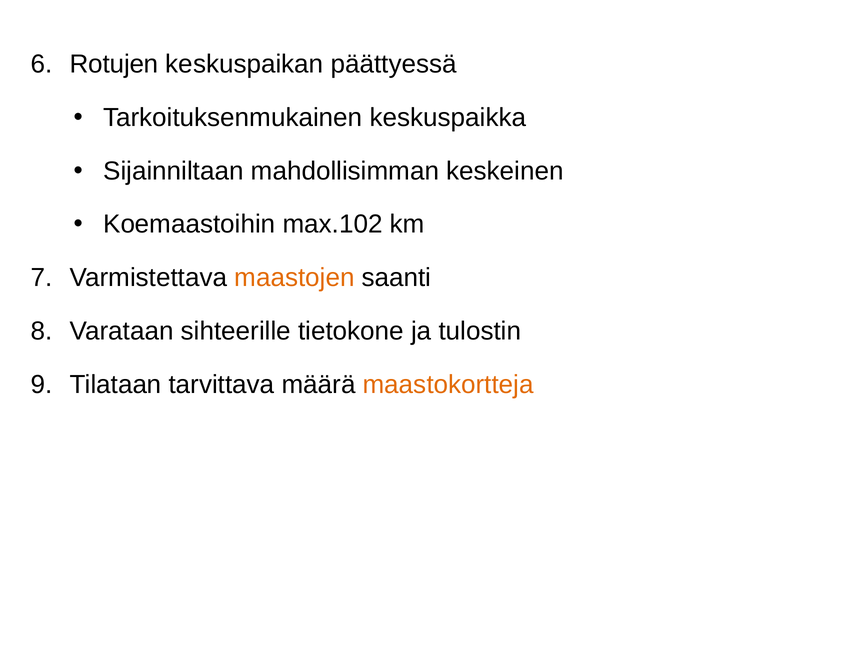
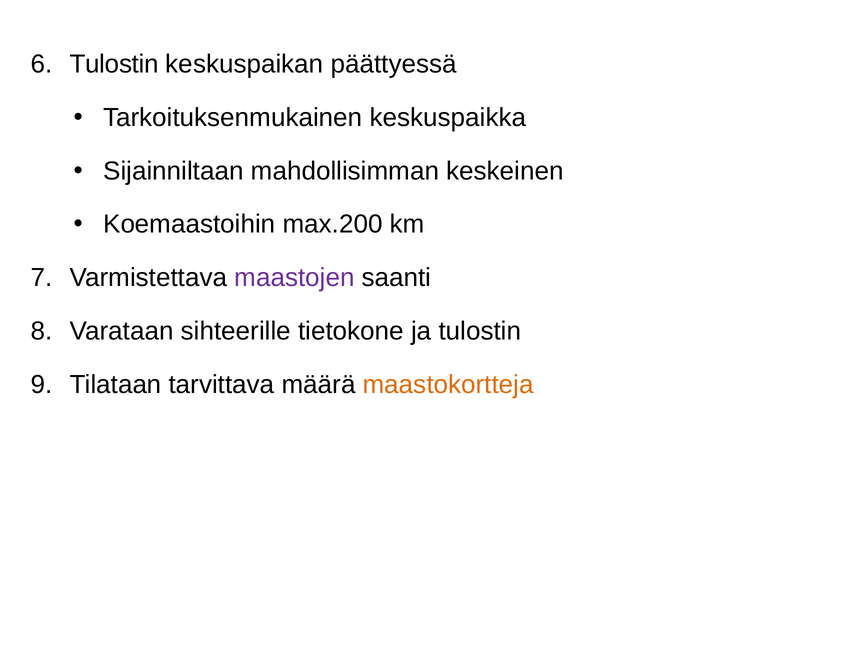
Rotujen at (114, 64): Rotujen -> Tulostin
max.102: max.102 -> max.200
maastojen colour: orange -> purple
